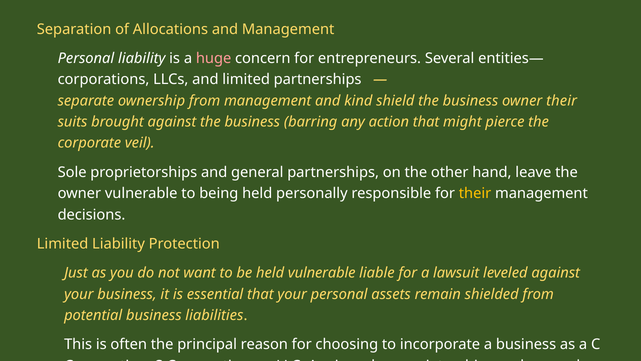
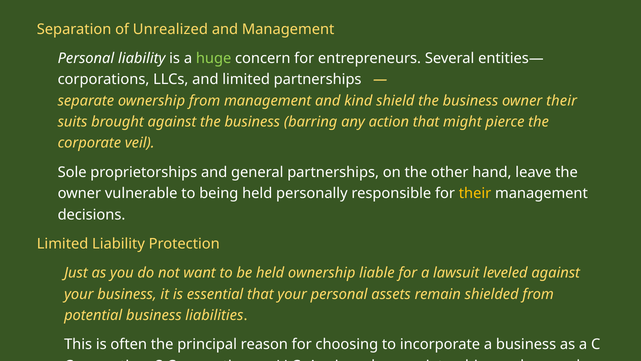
Allocations: Allocations -> Unrealized
huge colour: pink -> light green
held vulnerable: vulnerable -> ownership
